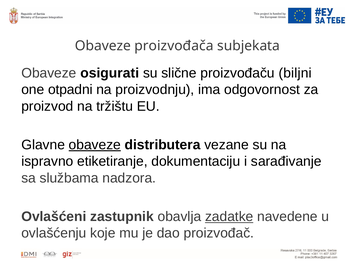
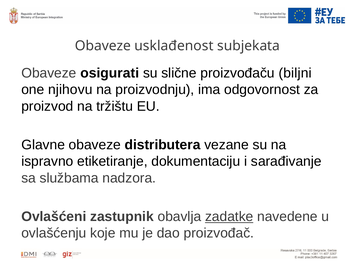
proizvođača: proizvođača -> usklađenost
otpadni: otpadni -> njihovu
obaveze at (95, 145) underline: present -> none
